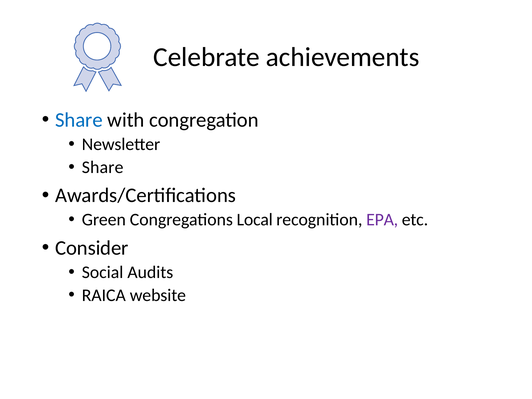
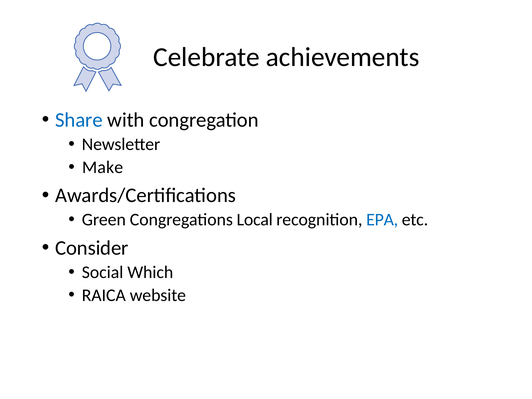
Share at (103, 167): Share -> Make
EPA colour: purple -> blue
Audits: Audits -> Which
